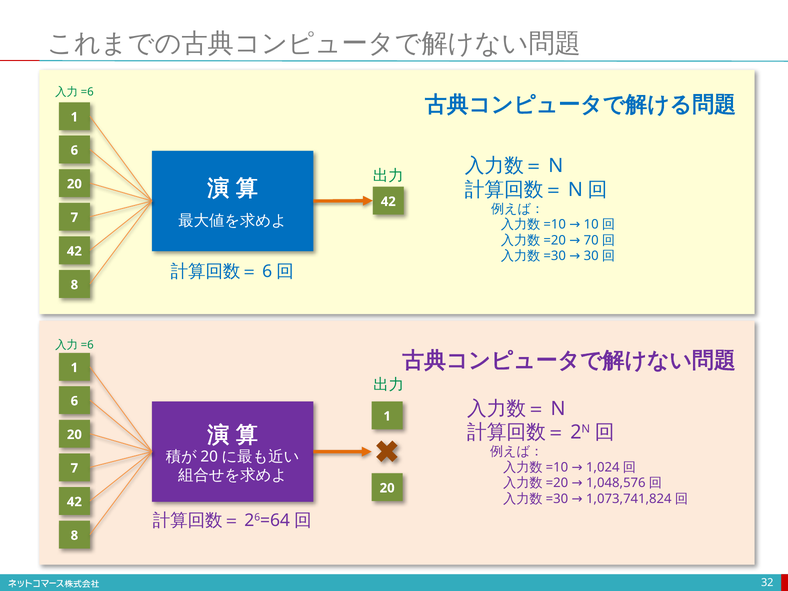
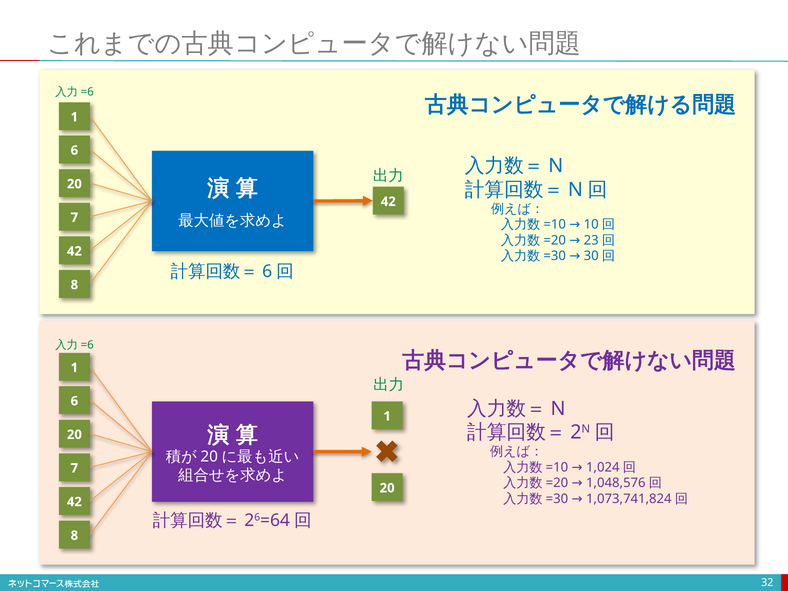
70: 70 -> 23
